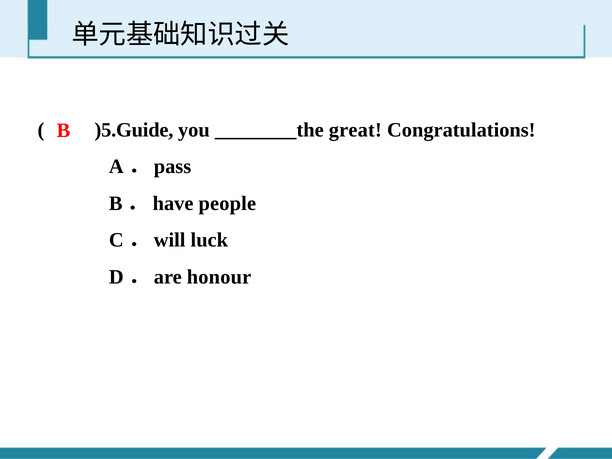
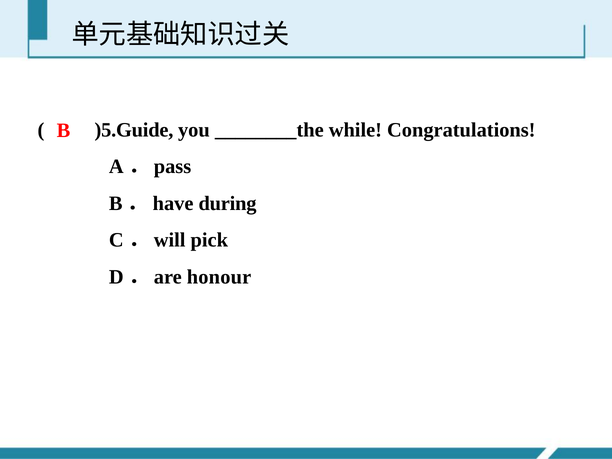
great: great -> while
people: people -> during
luck: luck -> pick
